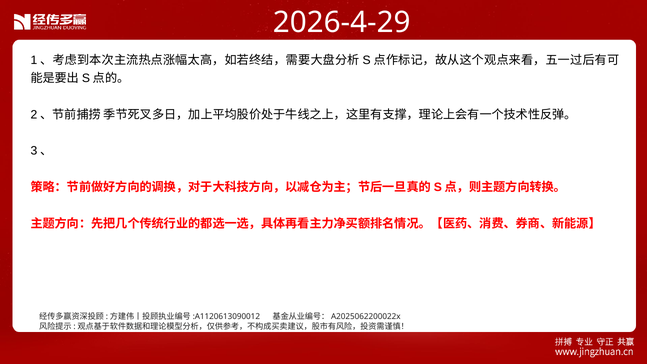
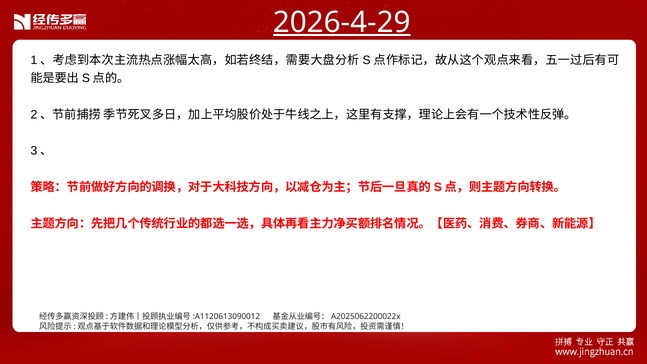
2026-4-29 underline: none -> present
